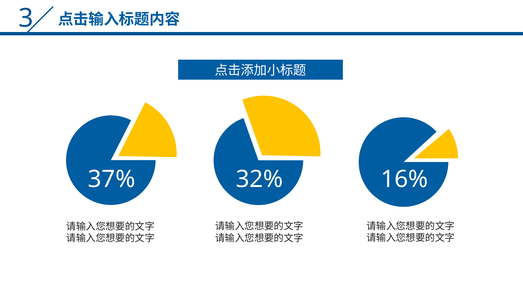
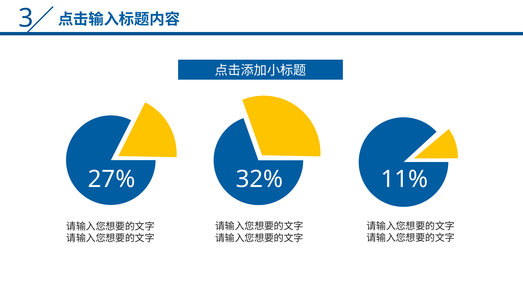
37%: 37% -> 27%
16%: 16% -> 11%
